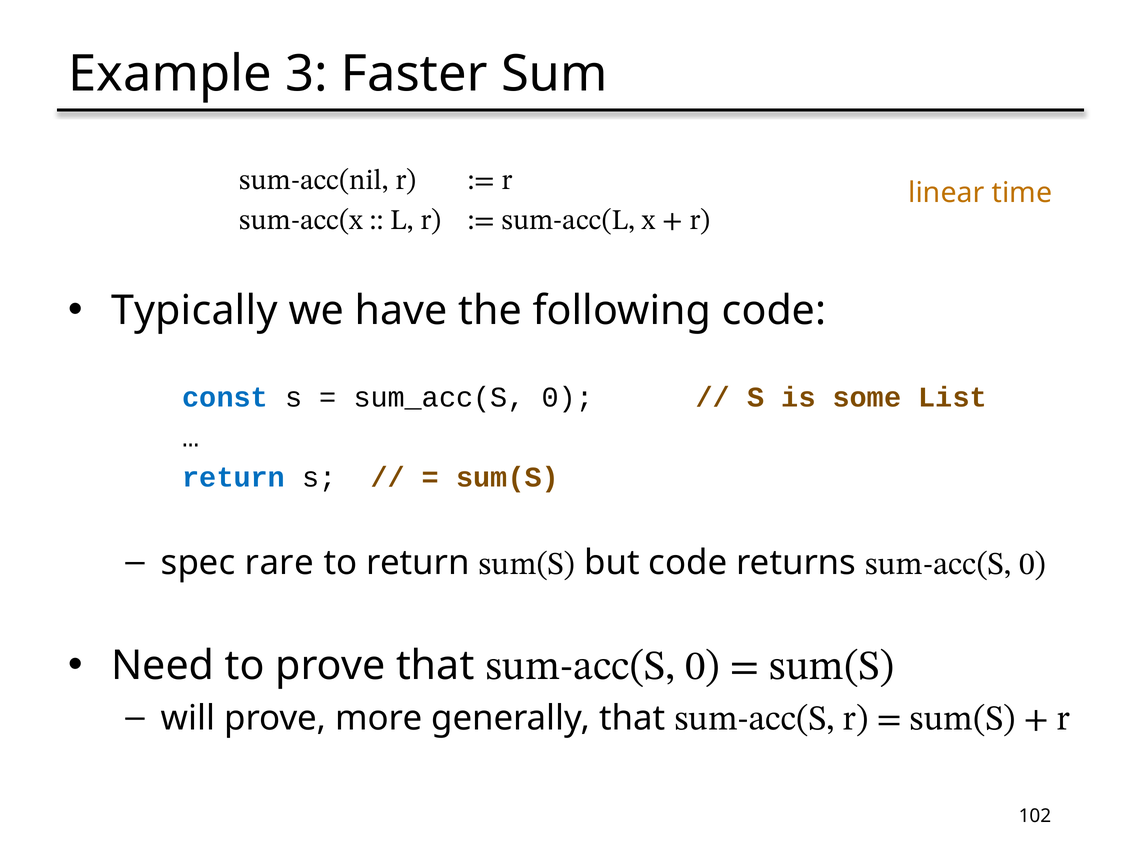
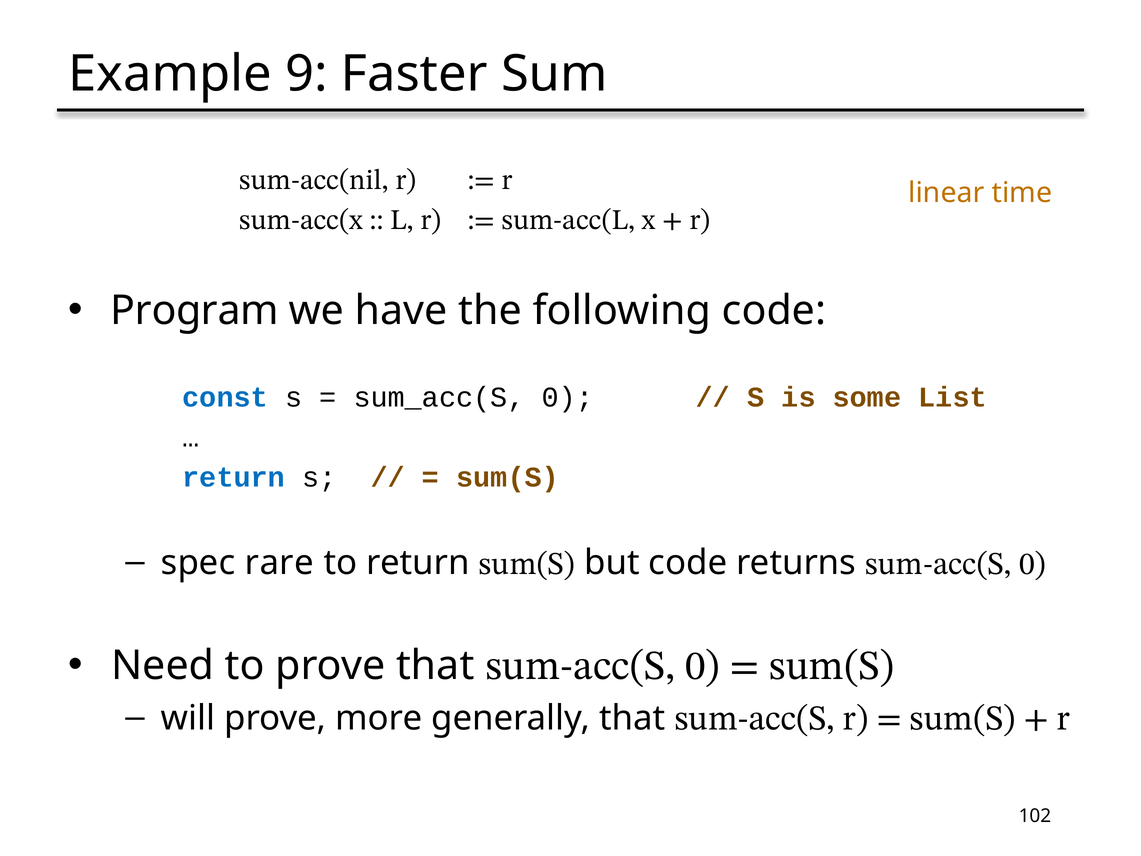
3: 3 -> 9
Typically: Typically -> Program
